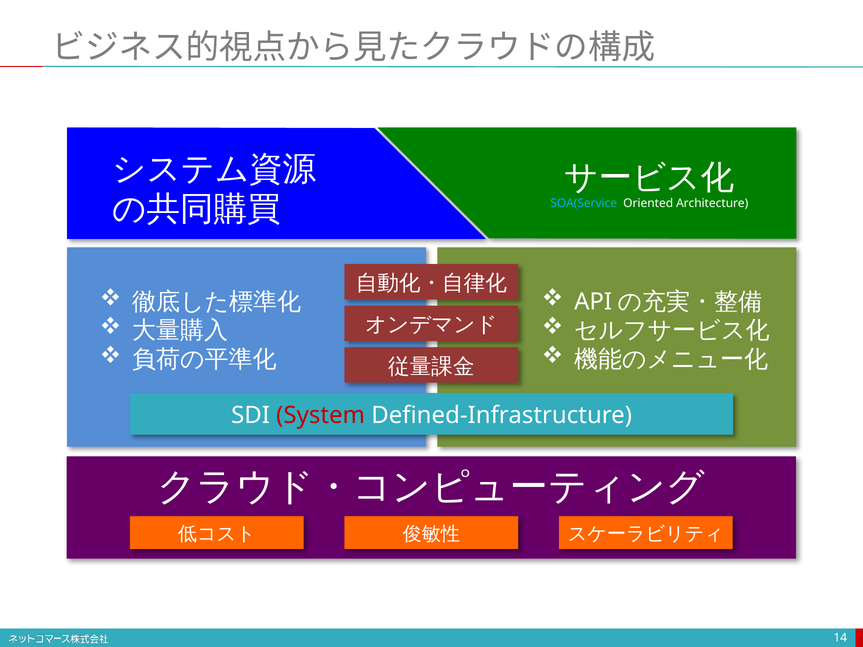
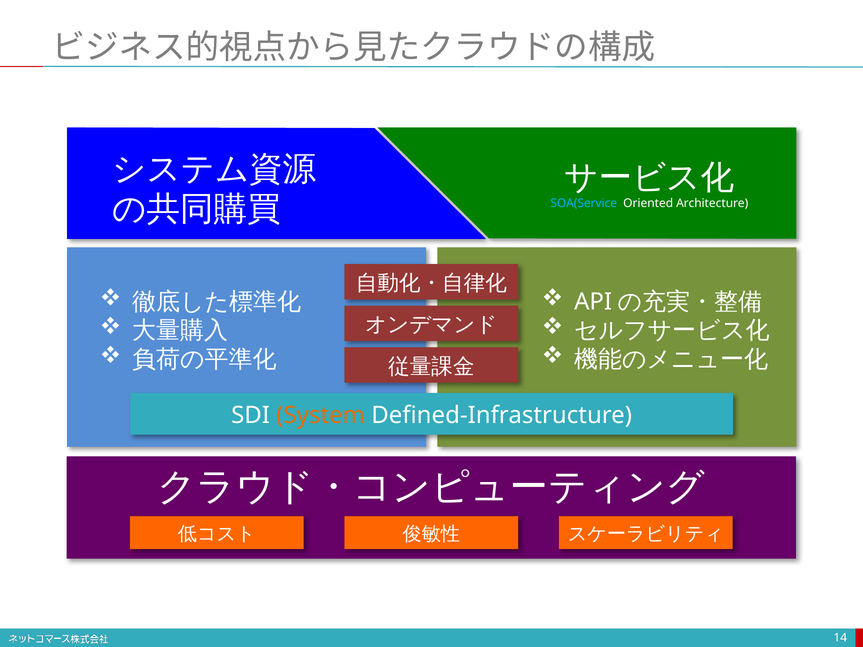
System colour: red -> orange
